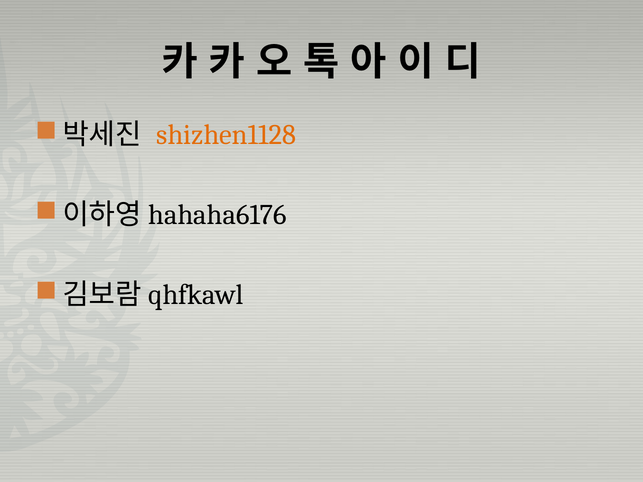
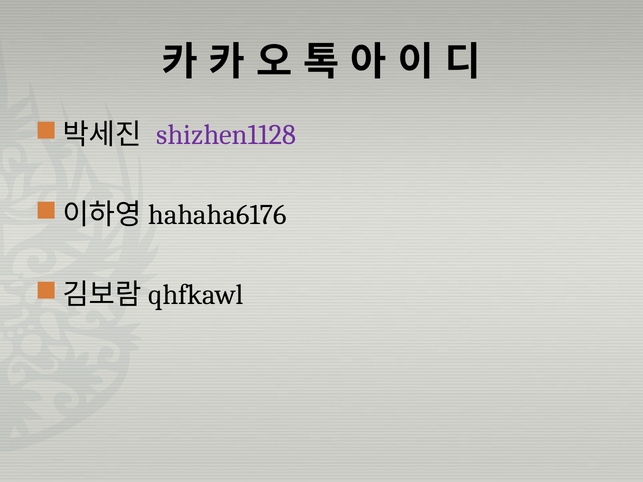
shizhen1128 colour: orange -> purple
